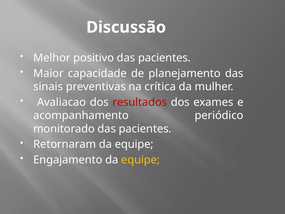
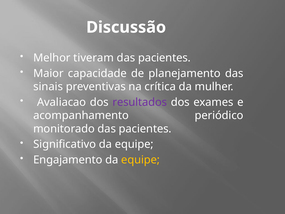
positivo: positivo -> tiveram
resultados colour: red -> purple
Retornaram: Retornaram -> Significativo
